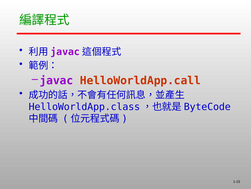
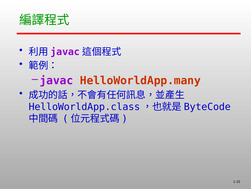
HelloWorldApp.call: HelloWorldApp.call -> HelloWorldApp.many
